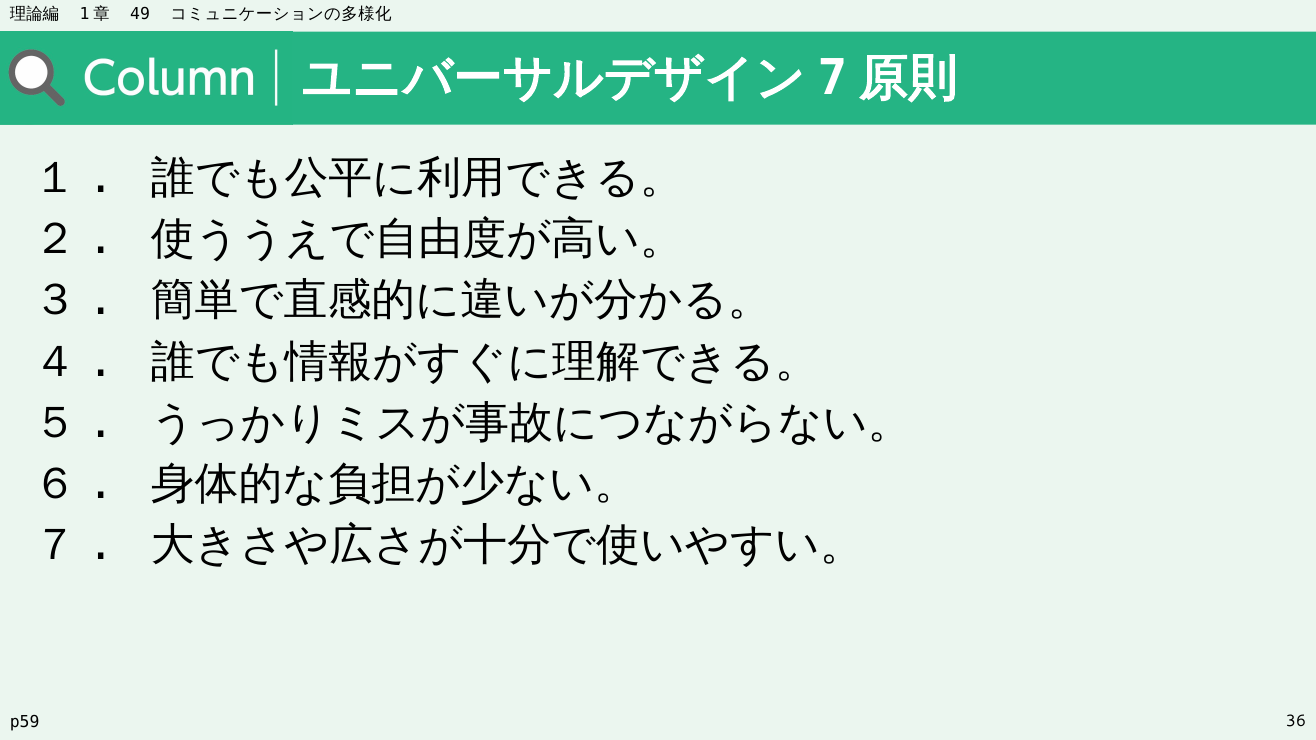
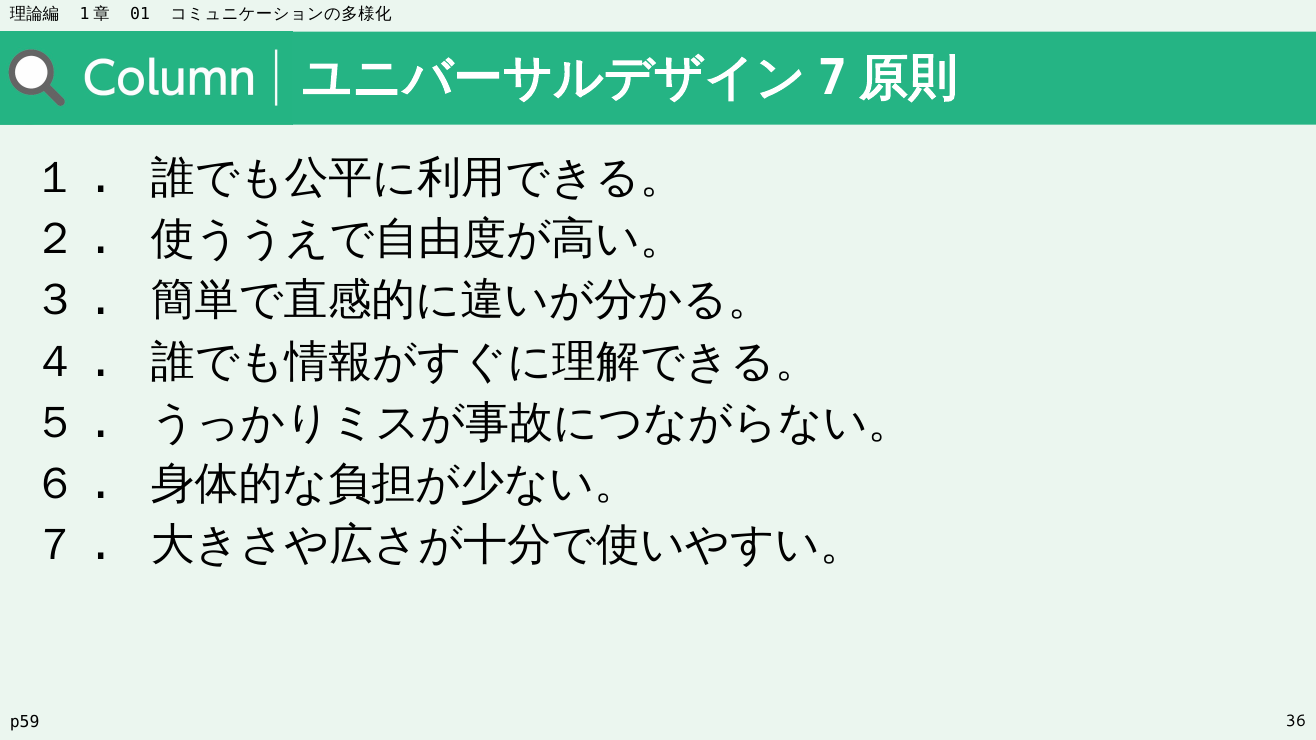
49: 49 -> 01
